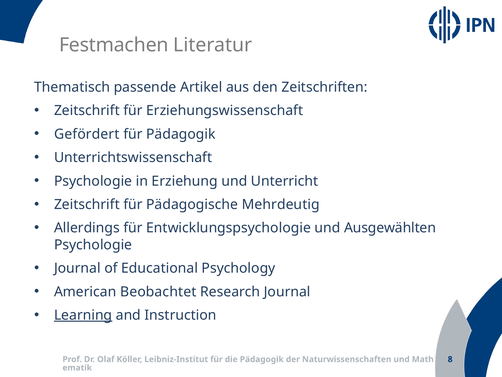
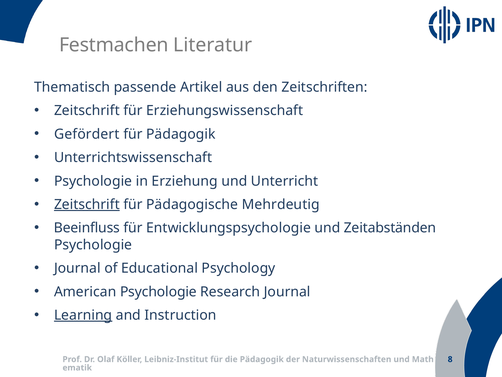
Zeitschrift at (87, 204) underline: none -> present
Allerdings: Allerdings -> Beeinfluss
Ausgewählten: Ausgewählten -> Zeitabständen
American Beobachtet: Beobachtet -> Psychologie
